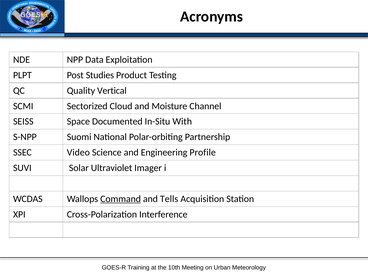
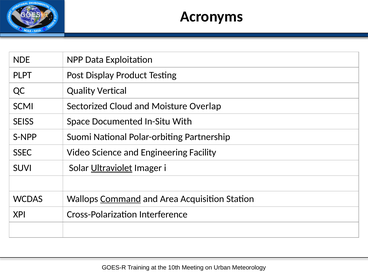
Studies: Studies -> Display
Channel: Channel -> Overlap
Profile: Profile -> Facility
Ultraviolet underline: none -> present
Tells: Tells -> Area
